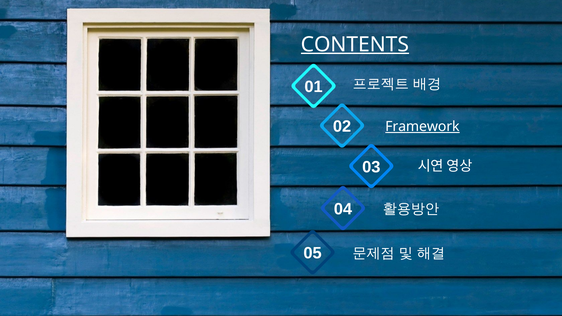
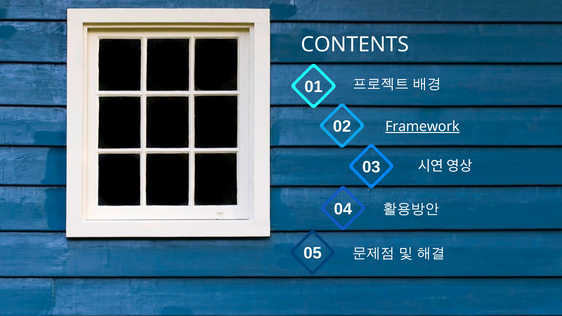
CONTENTS underline: present -> none
